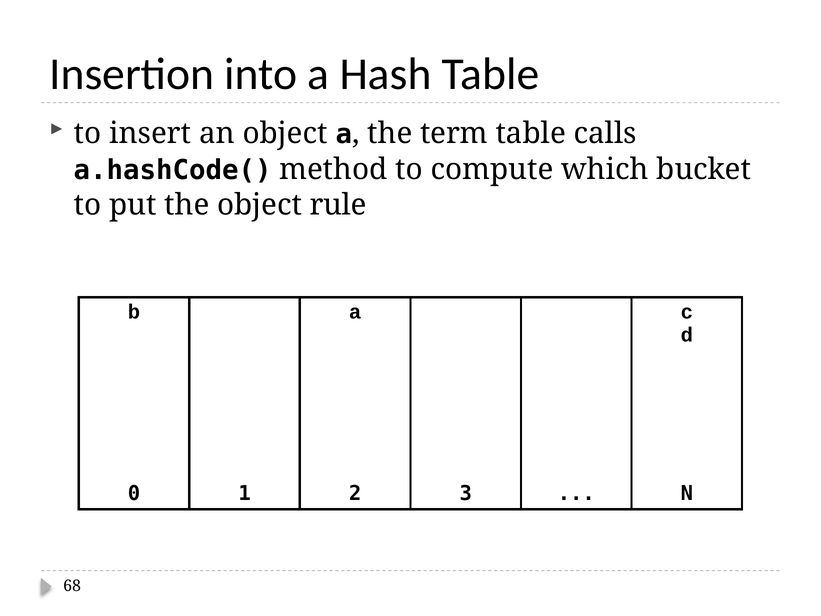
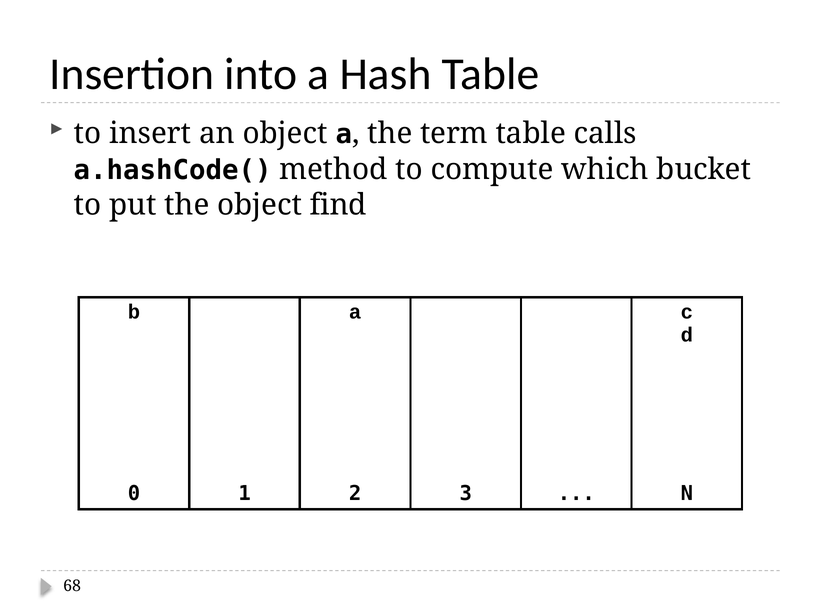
rule: rule -> find
